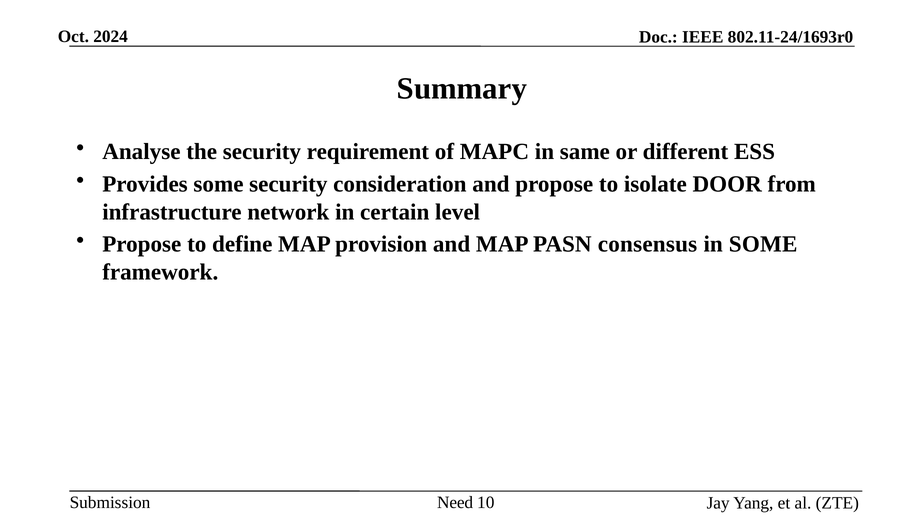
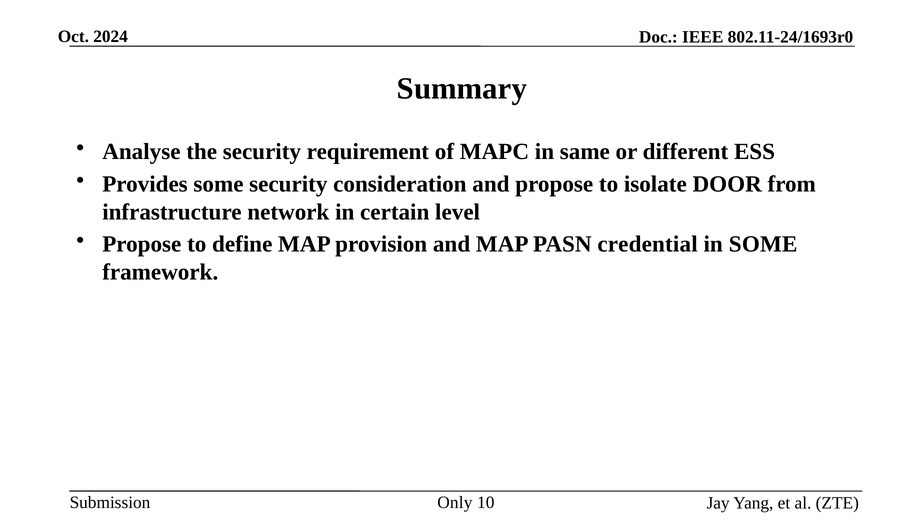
consensus: consensus -> credential
Need: Need -> Only
